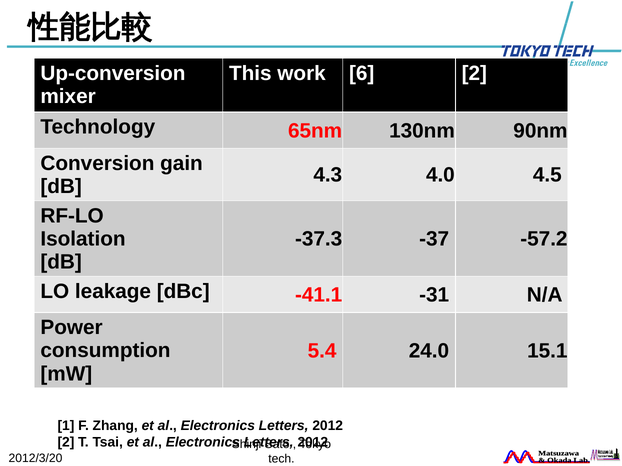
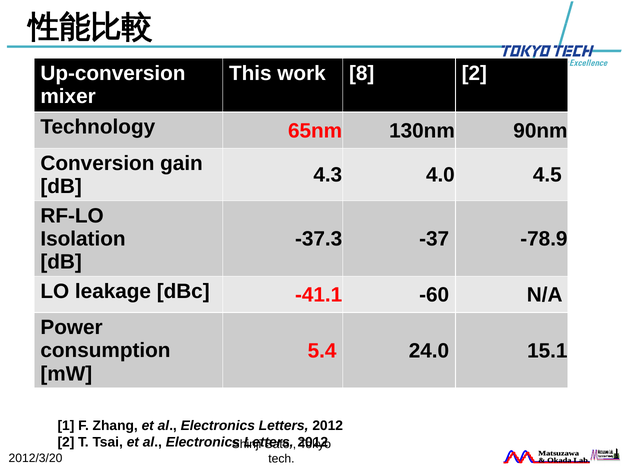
6: 6 -> 8
-57.2: -57.2 -> -78.9
-31: -31 -> -60
